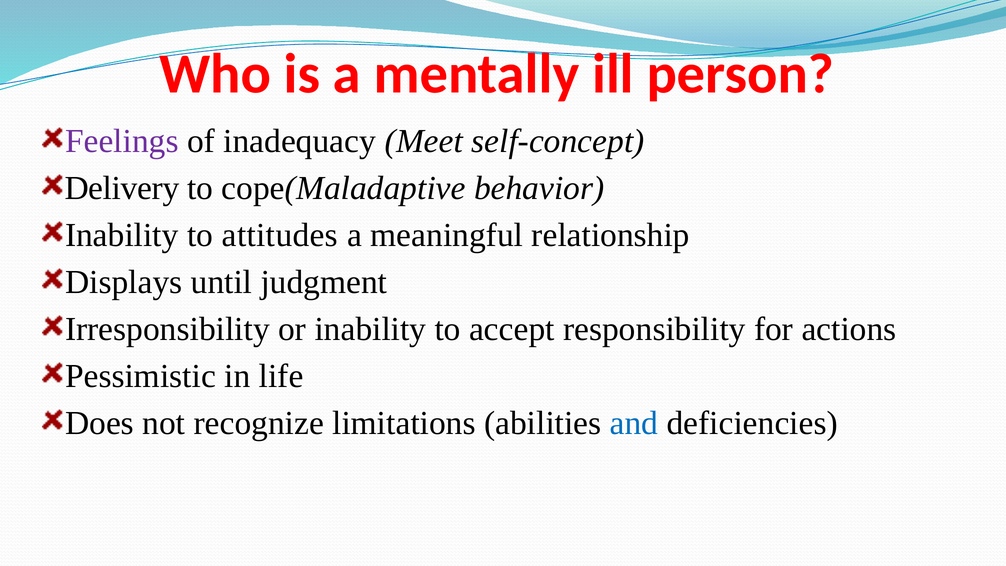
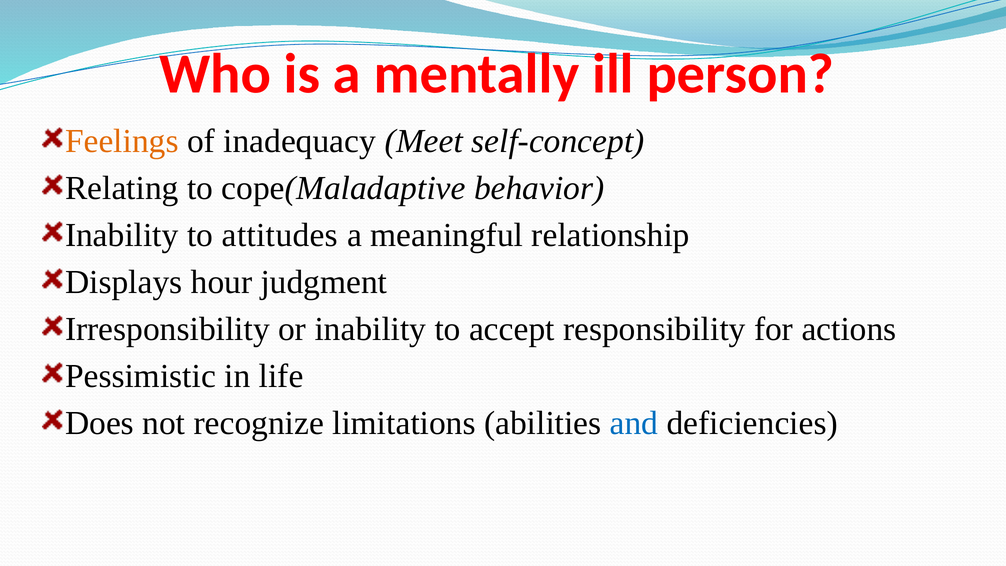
Feelings colour: purple -> orange
Delivery: Delivery -> Relating
until: until -> hour
